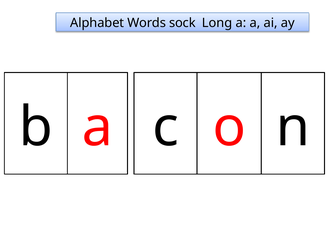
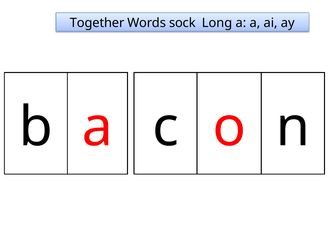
Alphabet: Alphabet -> Together
